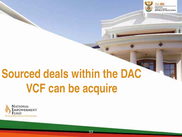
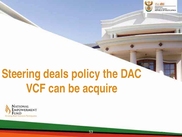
Sourced: Sourced -> Steering
within: within -> policy
